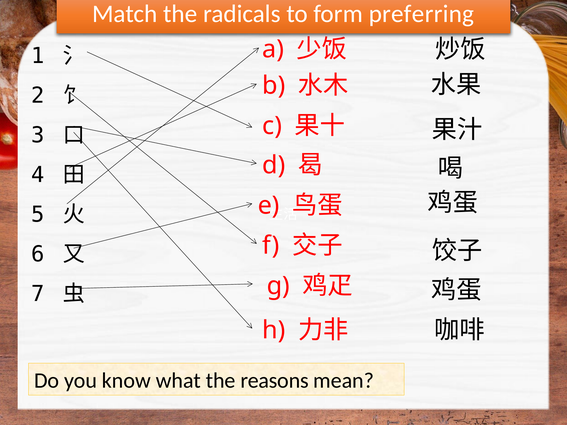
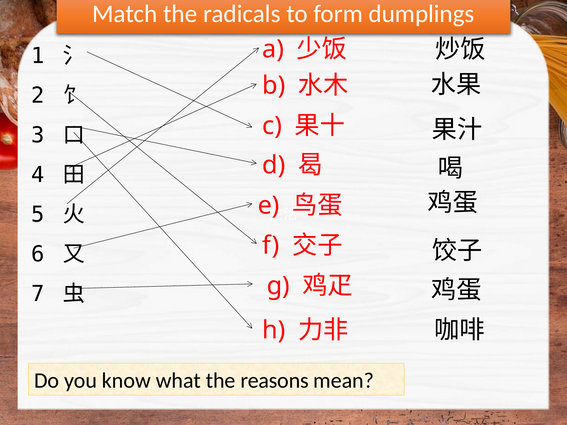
preferring: preferring -> dumplings
